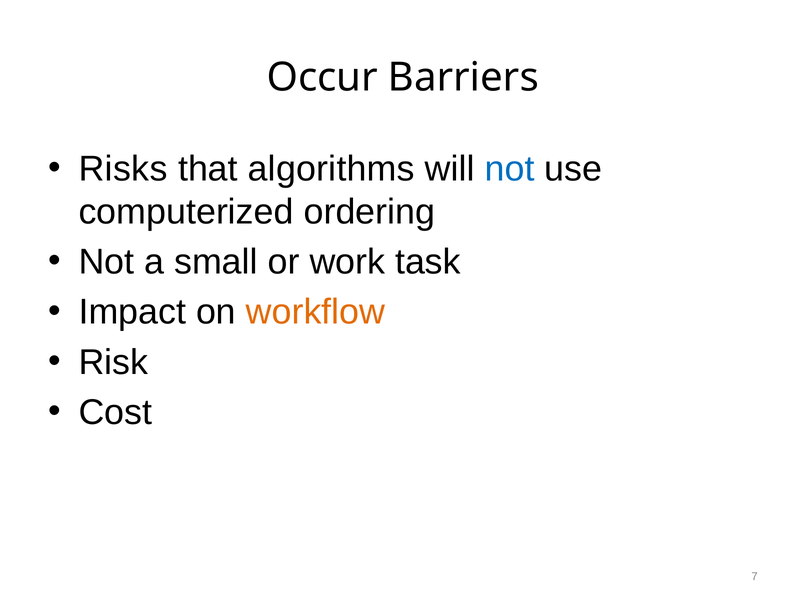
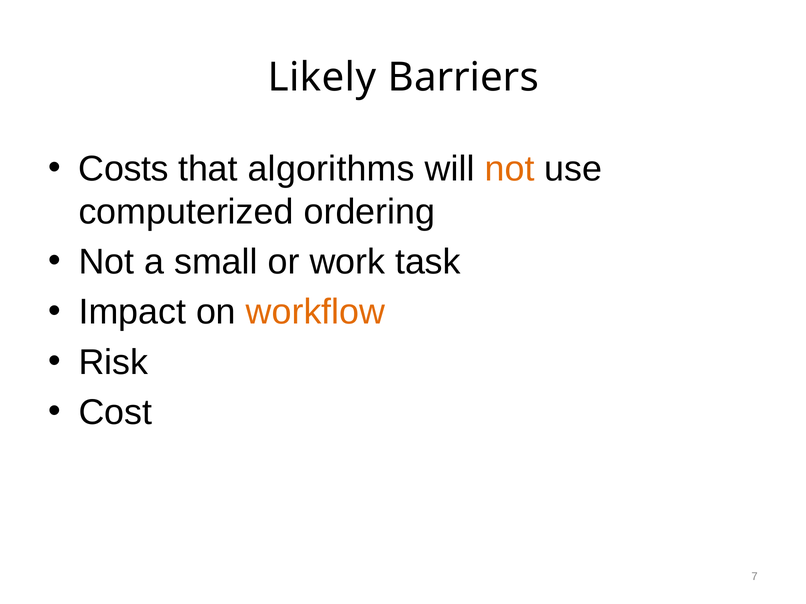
Occur: Occur -> Likely
Risks: Risks -> Costs
not at (510, 169) colour: blue -> orange
